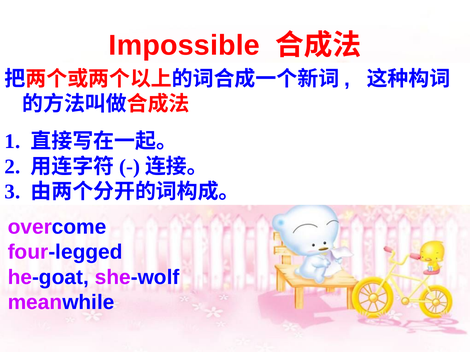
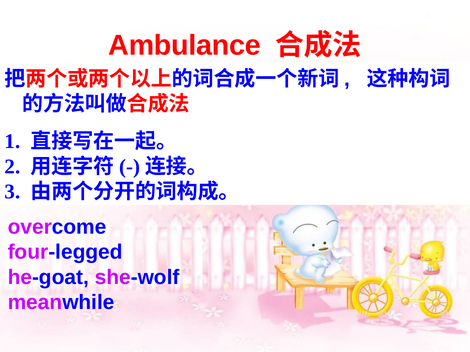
Impossible: Impossible -> Ambulance
